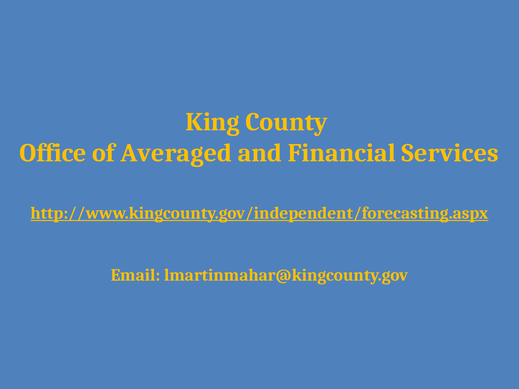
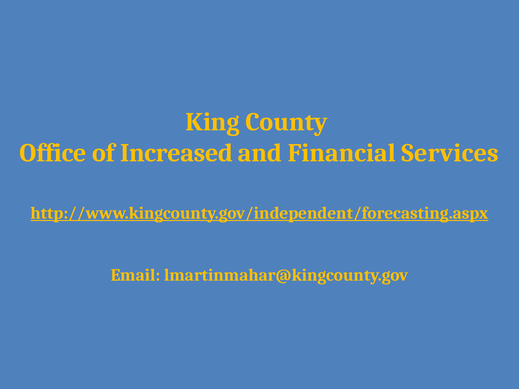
Averaged: Averaged -> Increased
